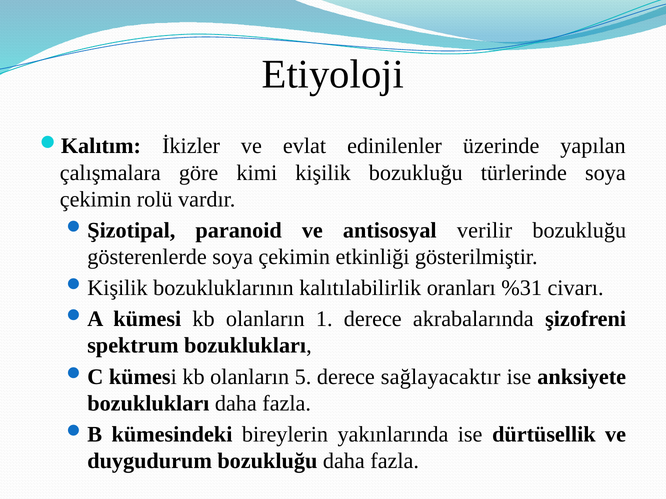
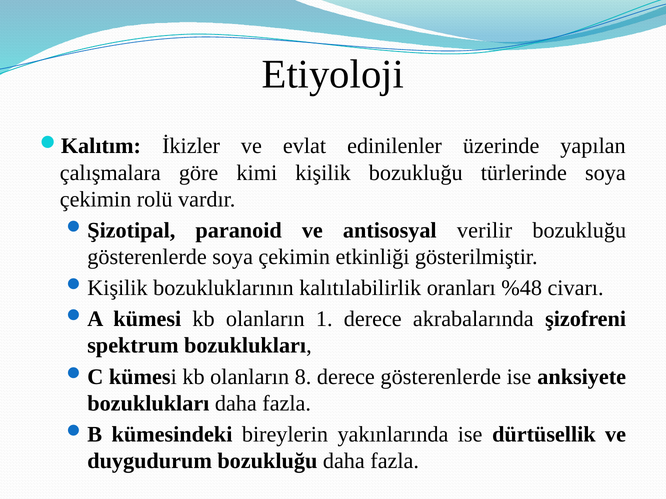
%31: %31 -> %48
5: 5 -> 8
derece sağlayacaktır: sağlayacaktır -> gösterenlerde
